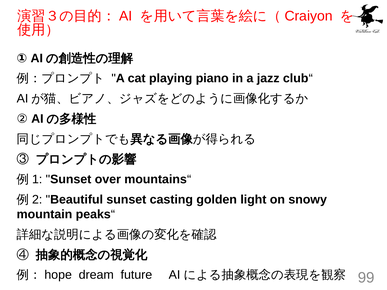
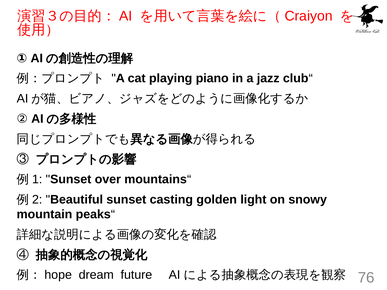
99: 99 -> 76
